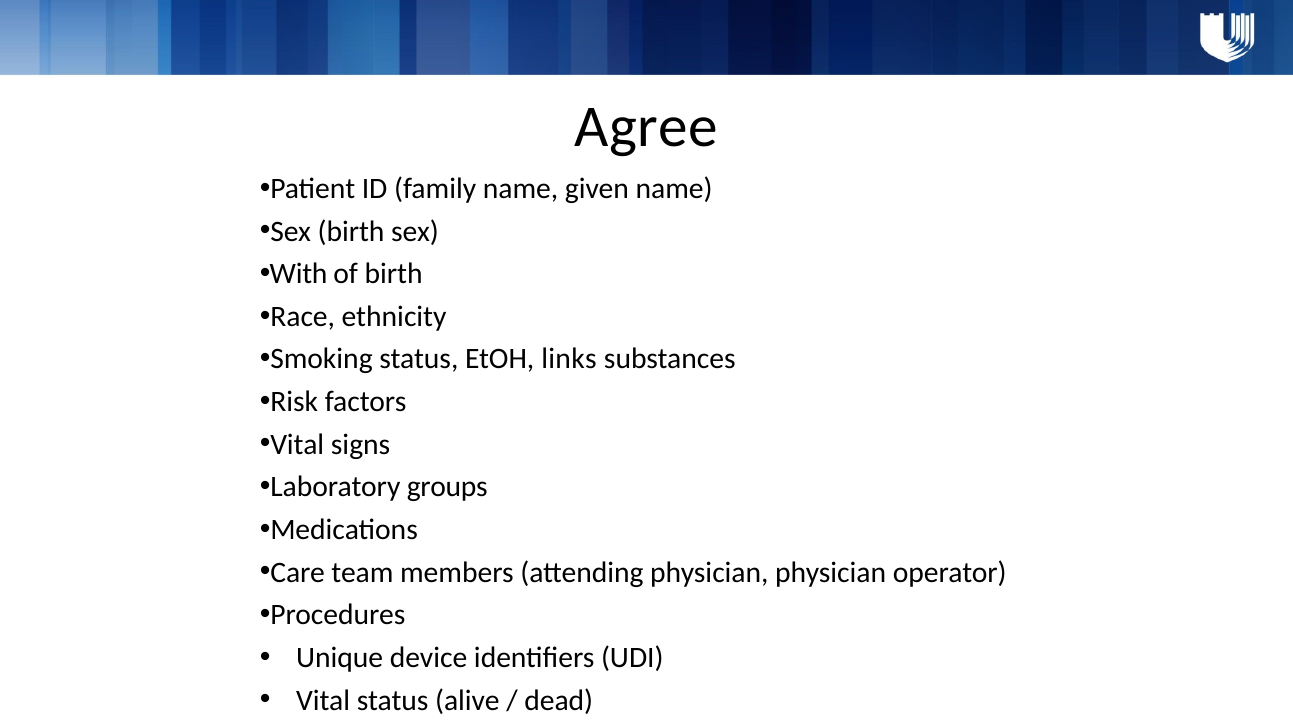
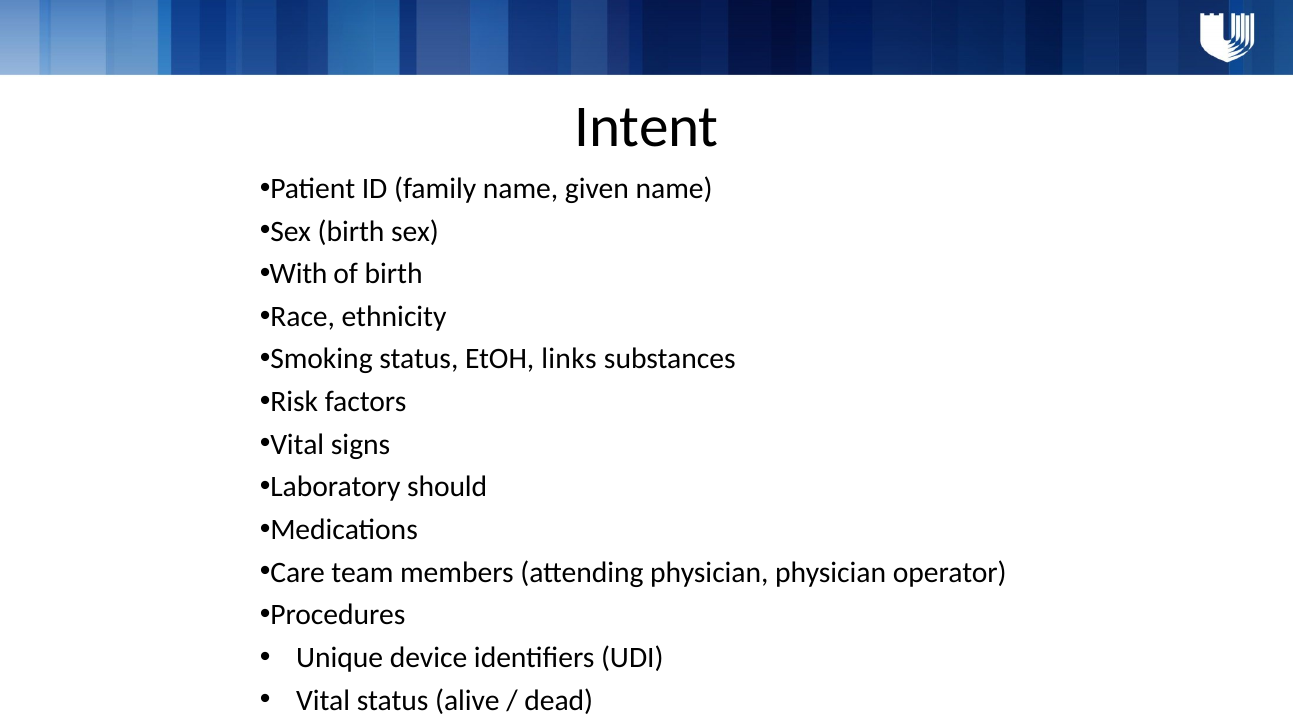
Agree: Agree -> Intent
groups: groups -> should
